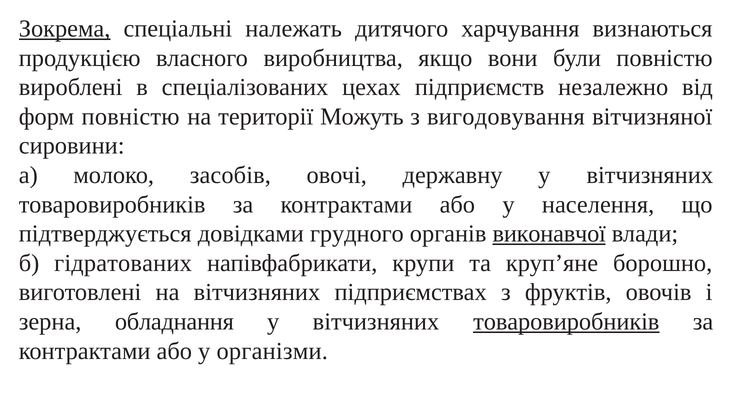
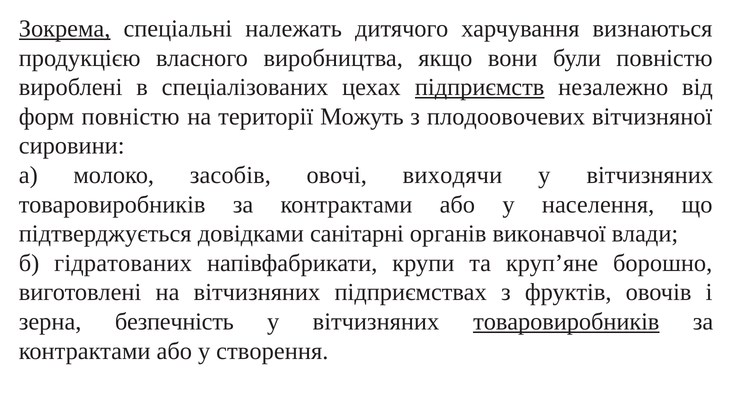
підприємств underline: none -> present
вигодовування: вигодовування -> плодоовочевих
державну: державну -> виходячи
грудного: грудного -> санітарні
виконавчої underline: present -> none
обладнання: обладнання -> безпечність
організми: організми -> створення
